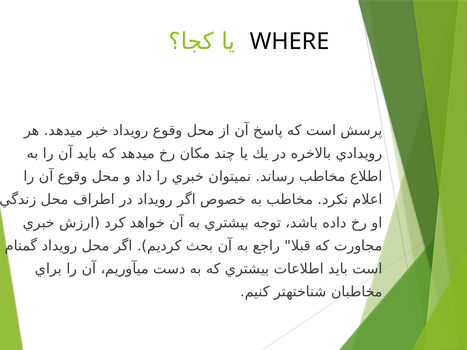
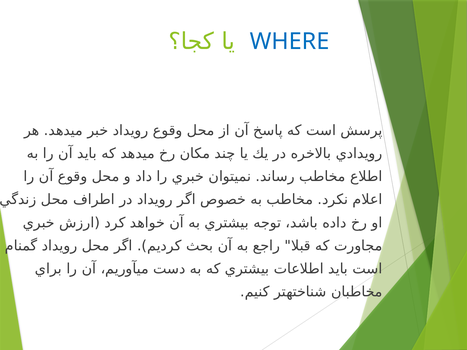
WHERE colour: black -> blue
